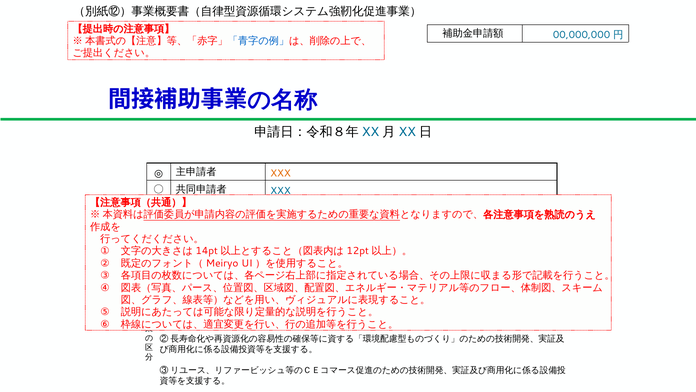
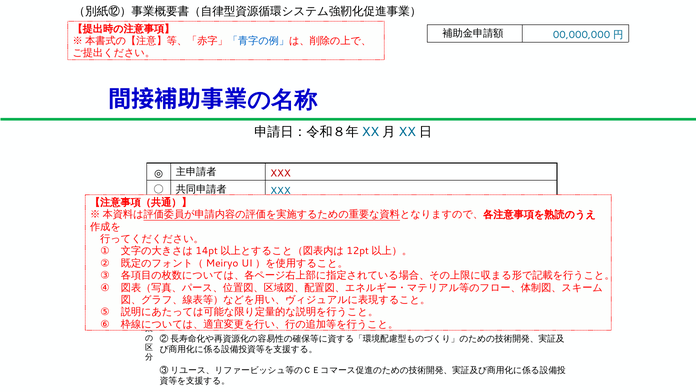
XXX at (281, 173) colour: orange -> red
